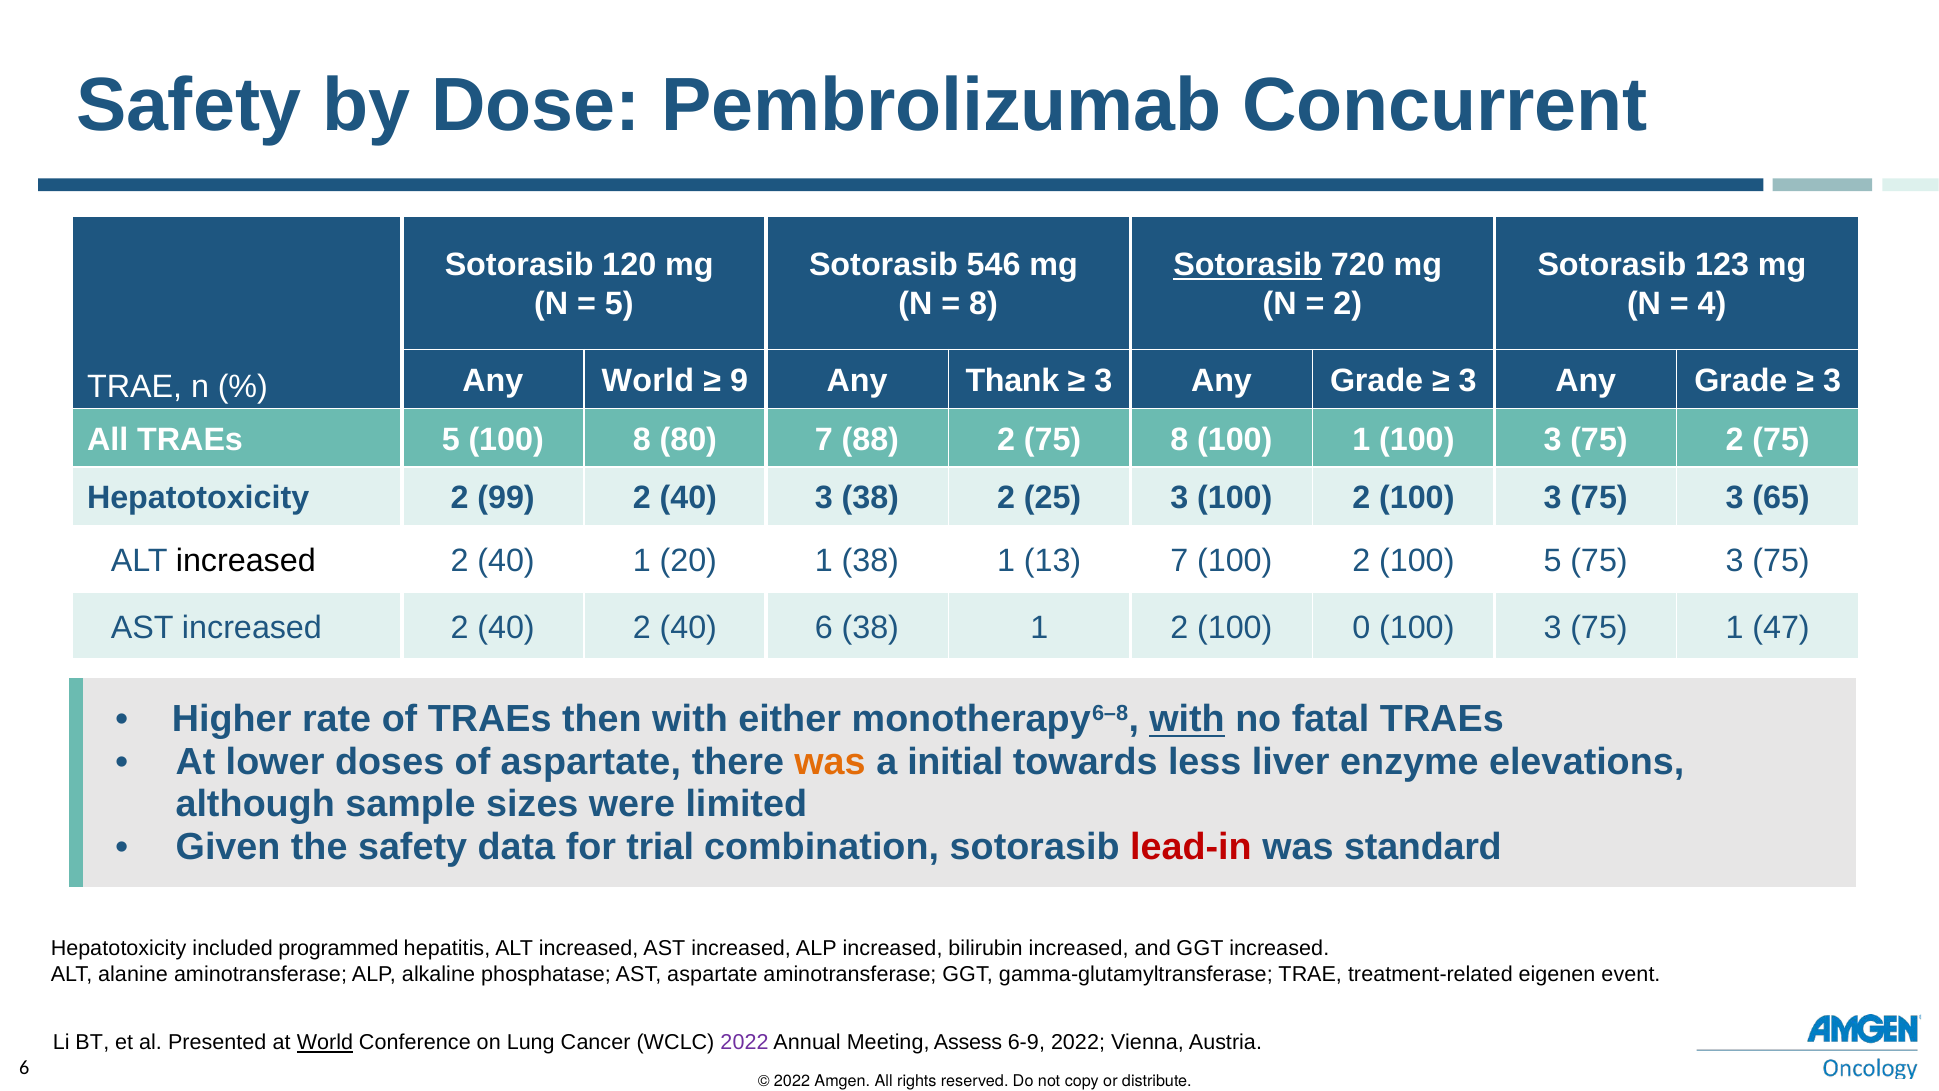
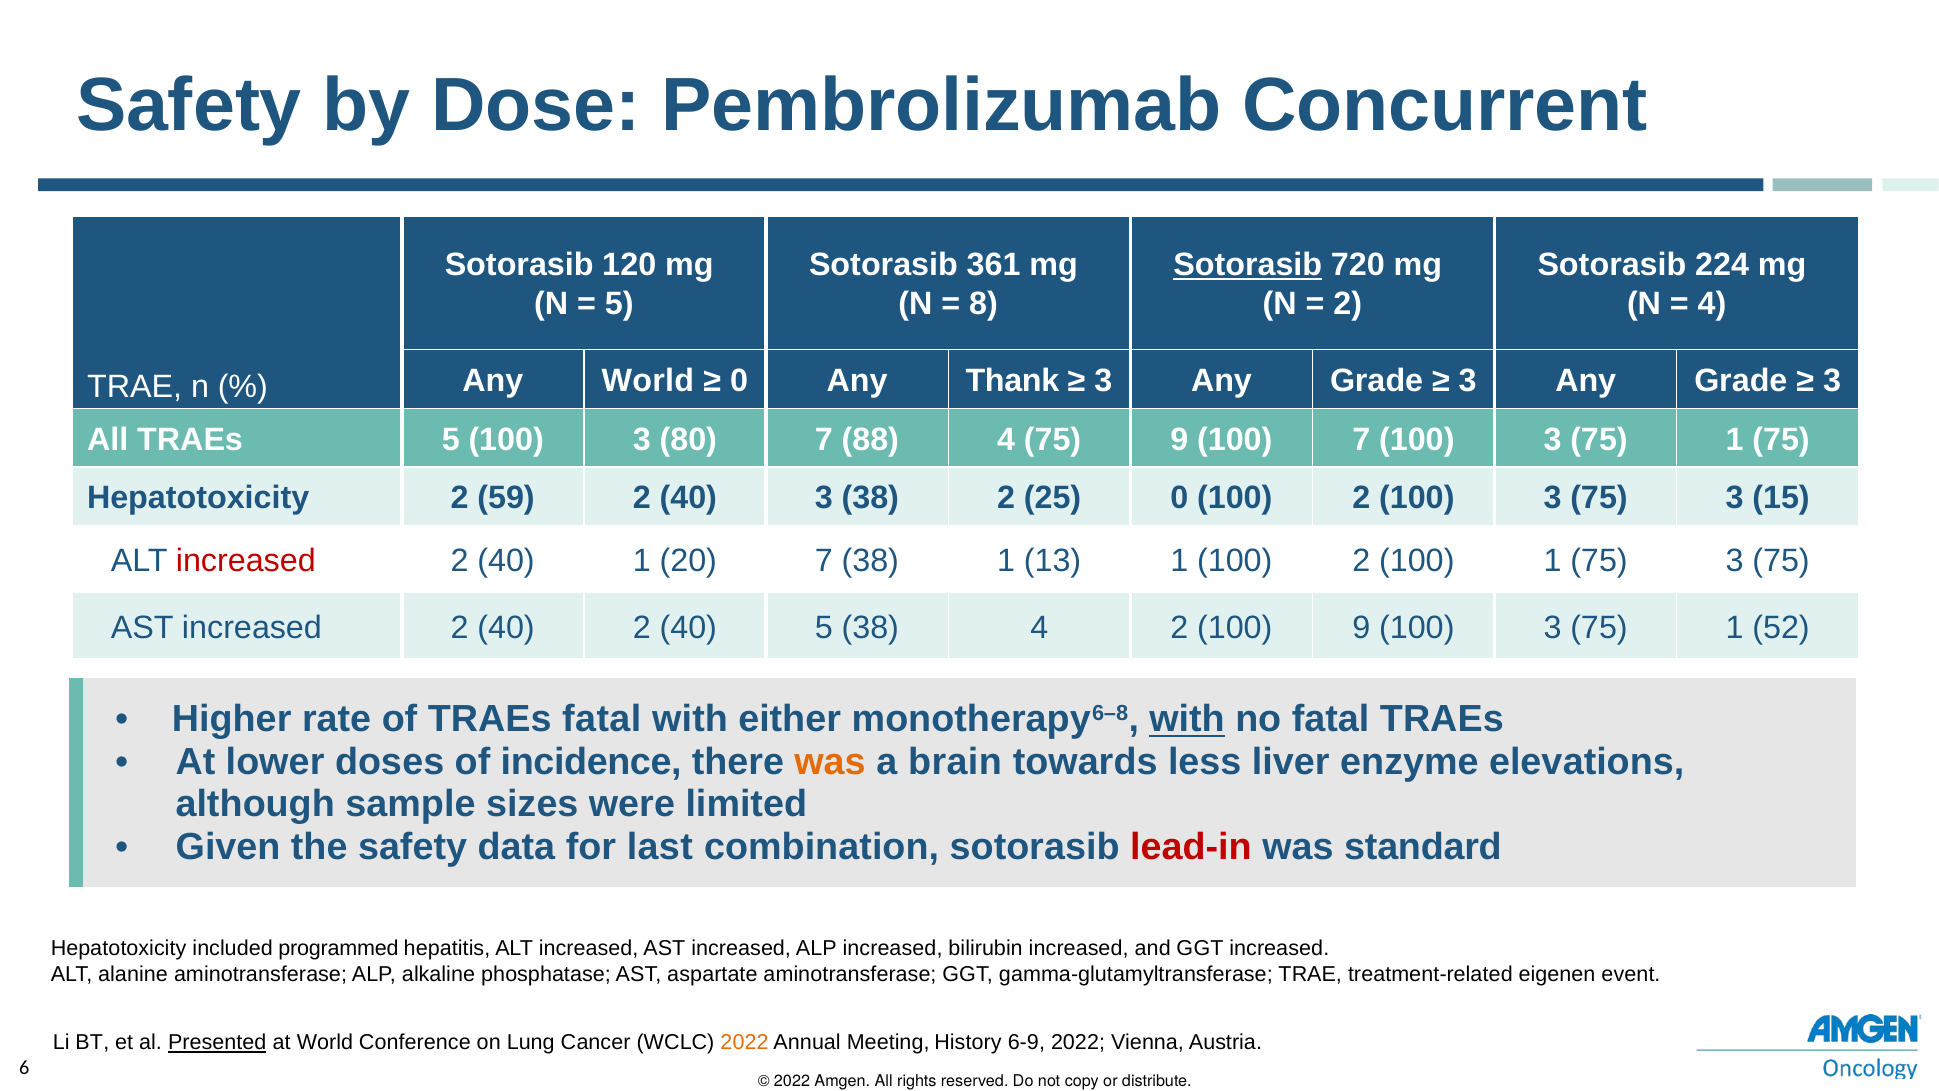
546: 546 -> 361
123: 123 -> 224
9 at (739, 381): 9 -> 0
5 100 8: 8 -> 3
88 2: 2 -> 4
75 8: 8 -> 9
100 1: 1 -> 7
2 at (1735, 439): 2 -> 1
99: 99 -> 59
25 3: 3 -> 0
65: 65 -> 15
increased at (246, 561) colour: black -> red
20 1: 1 -> 7
13 7: 7 -> 1
100 5: 5 -> 1
40 6: 6 -> 5
1 at (1039, 627): 1 -> 4
100 0: 0 -> 9
47: 47 -> 52
TRAEs then: then -> fatal
of aspartate: aspartate -> incidence
initial: initial -> brain
trial: trial -> last
Presented underline: none -> present
World at (325, 1042) underline: present -> none
2022 at (745, 1042) colour: purple -> orange
Assess: Assess -> History
